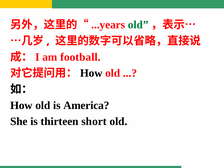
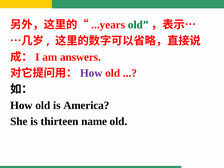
football: football -> answers
How at (91, 73) colour: black -> purple
short: short -> name
